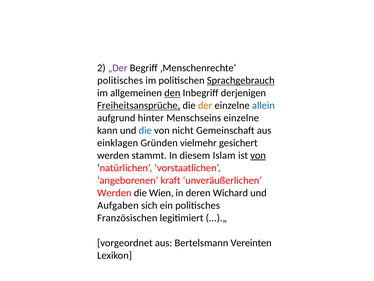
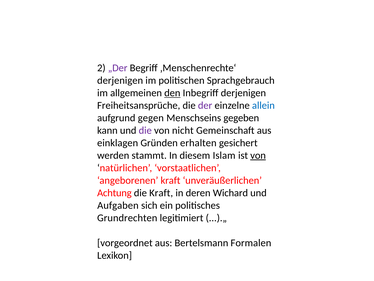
politisches at (120, 80): politisches -> derjenigen
Sprachgebrauch underline: present -> none
Freiheitsansprüche underline: present -> none
der colour: orange -> purple
hinter: hinter -> gegen
Menschseins einzelne: einzelne -> gegeben
die at (145, 130) colour: blue -> purple
vielmehr: vielmehr -> erhalten
Werden at (114, 193): Werden -> Achtung
die Wien: Wien -> Kraft
Französischen: Französischen -> Grundrechten
Vereinten: Vereinten -> Formalen
